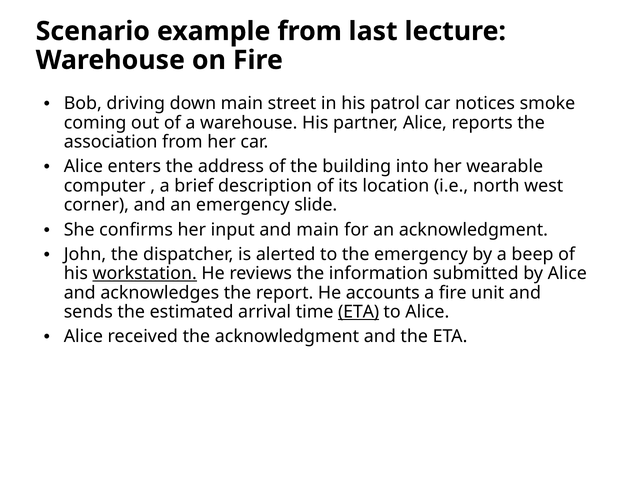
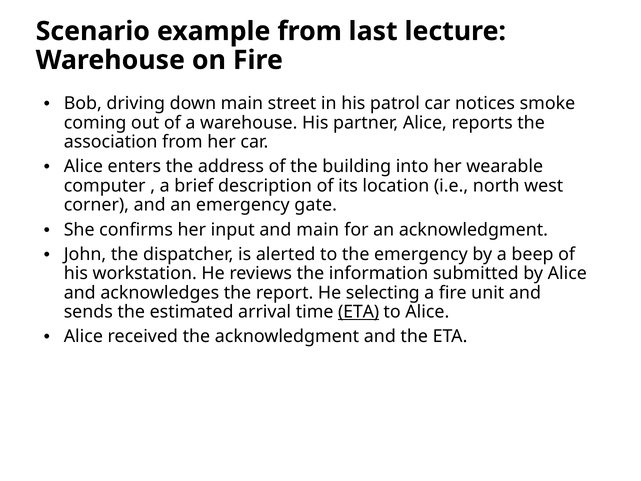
slide: slide -> gate
workstation underline: present -> none
accounts: accounts -> selecting
